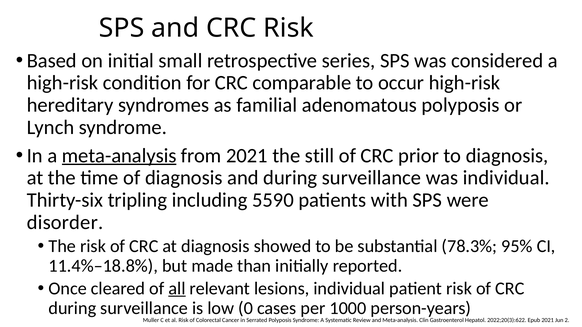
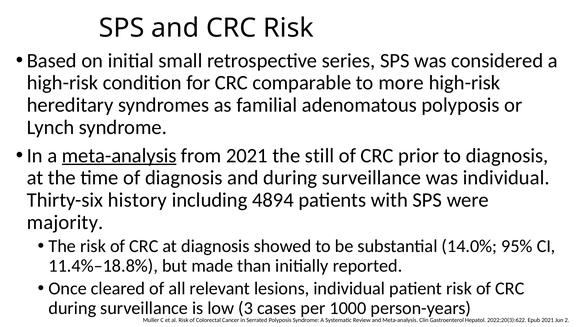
occur: occur -> more
tripling: tripling -> history
5590: 5590 -> 4894
disorder: disorder -> majority
78.3%: 78.3% -> 14.0%
all underline: present -> none
0: 0 -> 3
